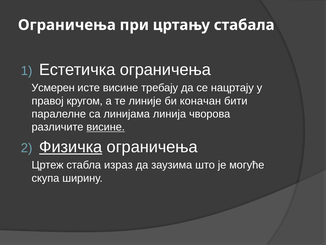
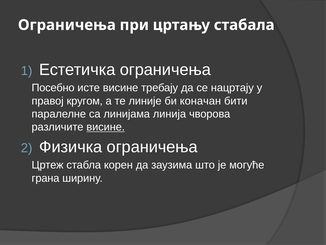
Усмерен: Усмерен -> Посебно
Физичка underline: present -> none
израз: израз -> корен
скупа: скупа -> грана
